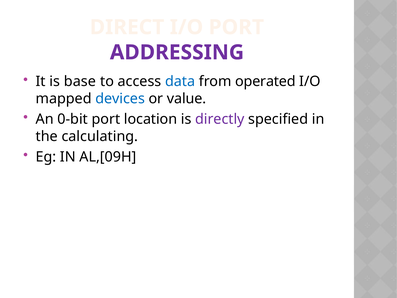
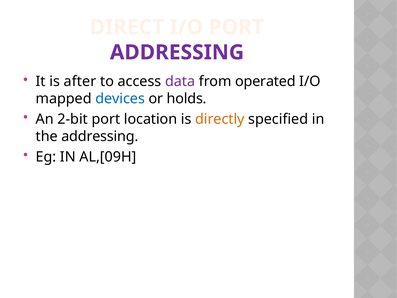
base: base -> after
data colour: blue -> purple
value: value -> holds
0-bit: 0-bit -> 2-bit
directly colour: purple -> orange
the calculating: calculating -> addressing
